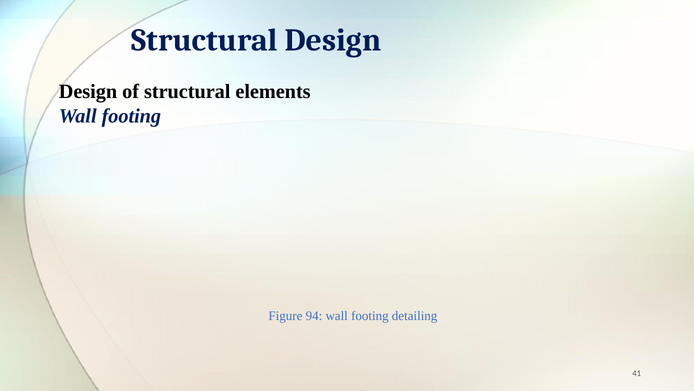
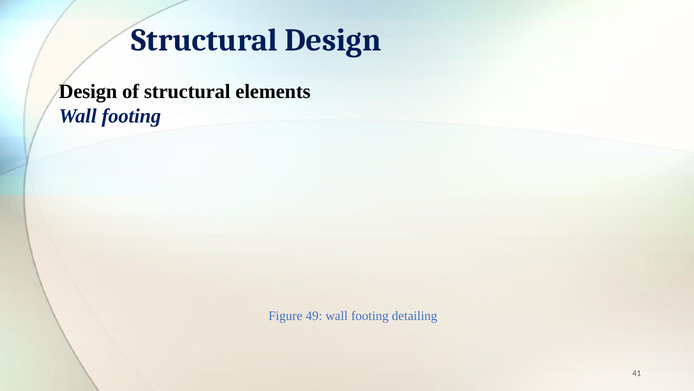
94: 94 -> 49
